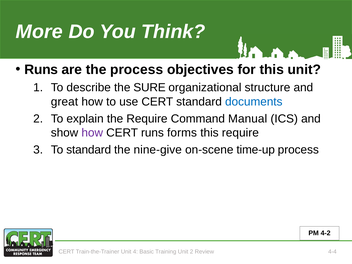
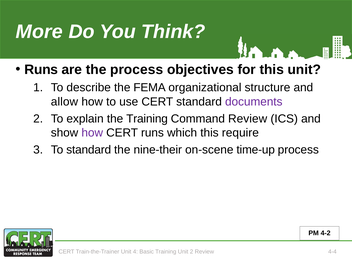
SURE: SURE -> FEMA
great: great -> allow
documents colour: blue -> purple
the Require: Require -> Training
Command Manual: Manual -> Review
forms: forms -> which
nine-give: nine-give -> nine-their
